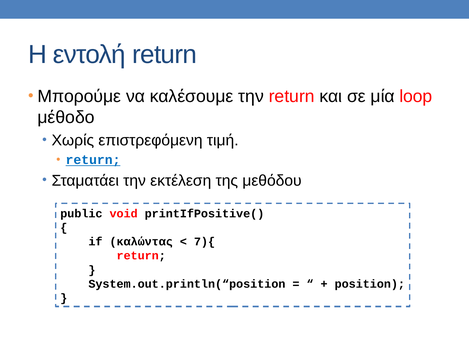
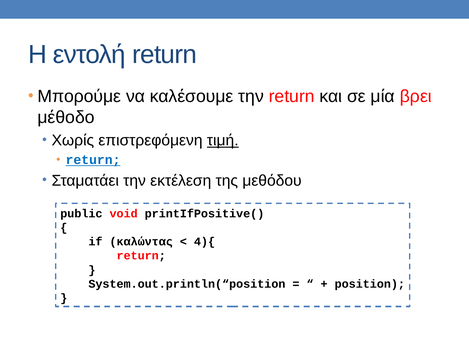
loop: loop -> βρει
τιμή underline: none -> present
7){: 7){ -> 4){
